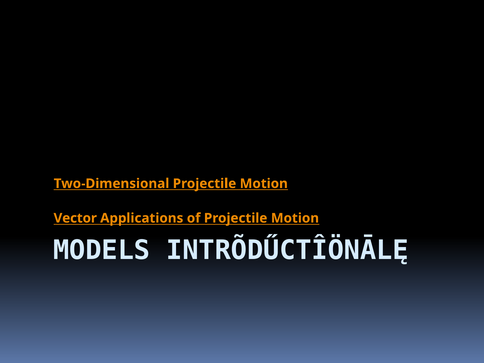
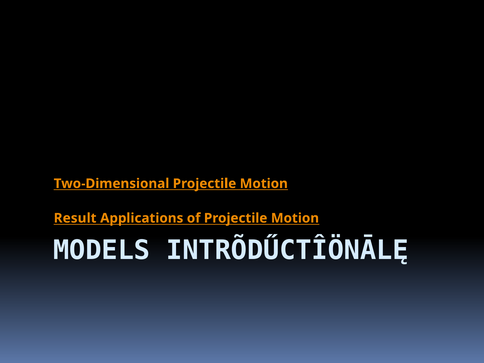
Vector: Vector -> Result
